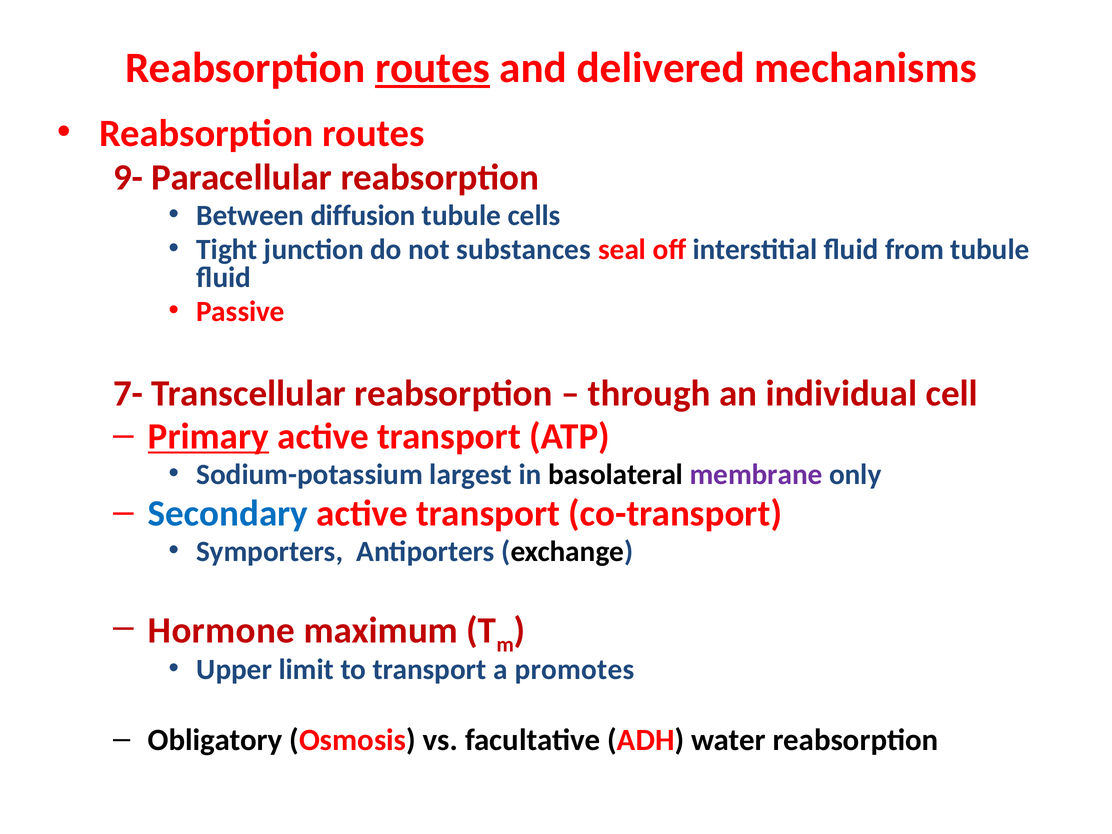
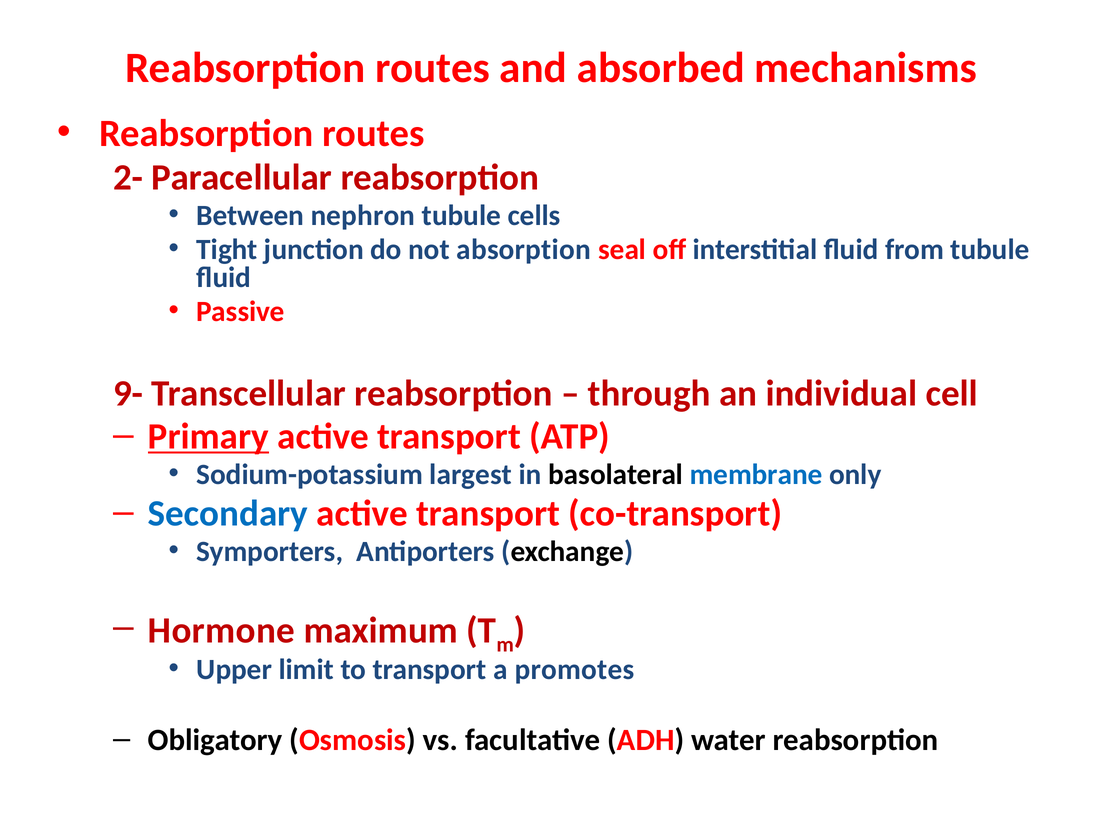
routes at (433, 68) underline: present -> none
delivered: delivered -> absorbed
9-: 9- -> 2-
diffusion: diffusion -> nephron
substances: substances -> absorption
7-: 7- -> 9-
membrane colour: purple -> blue
